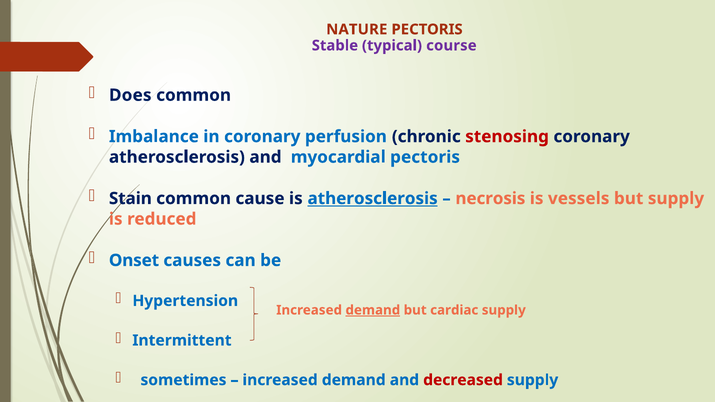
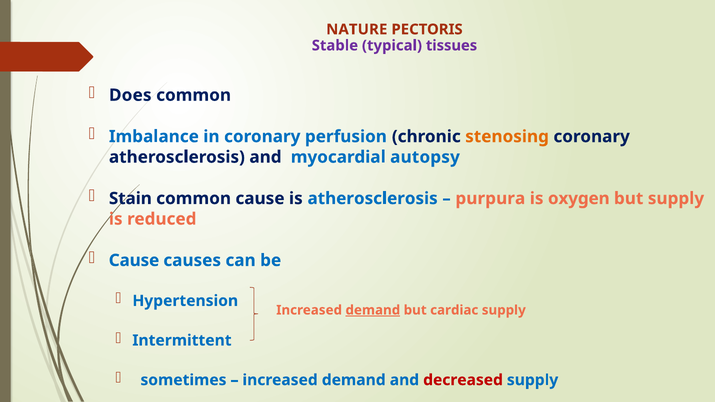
course: course -> tissues
stenosing colour: red -> orange
myocardial pectoris: pectoris -> autopsy
atherosclerosis at (373, 199) underline: present -> none
necrosis: necrosis -> purpura
vessels: vessels -> oxygen
Onset at (134, 261): Onset -> Cause
